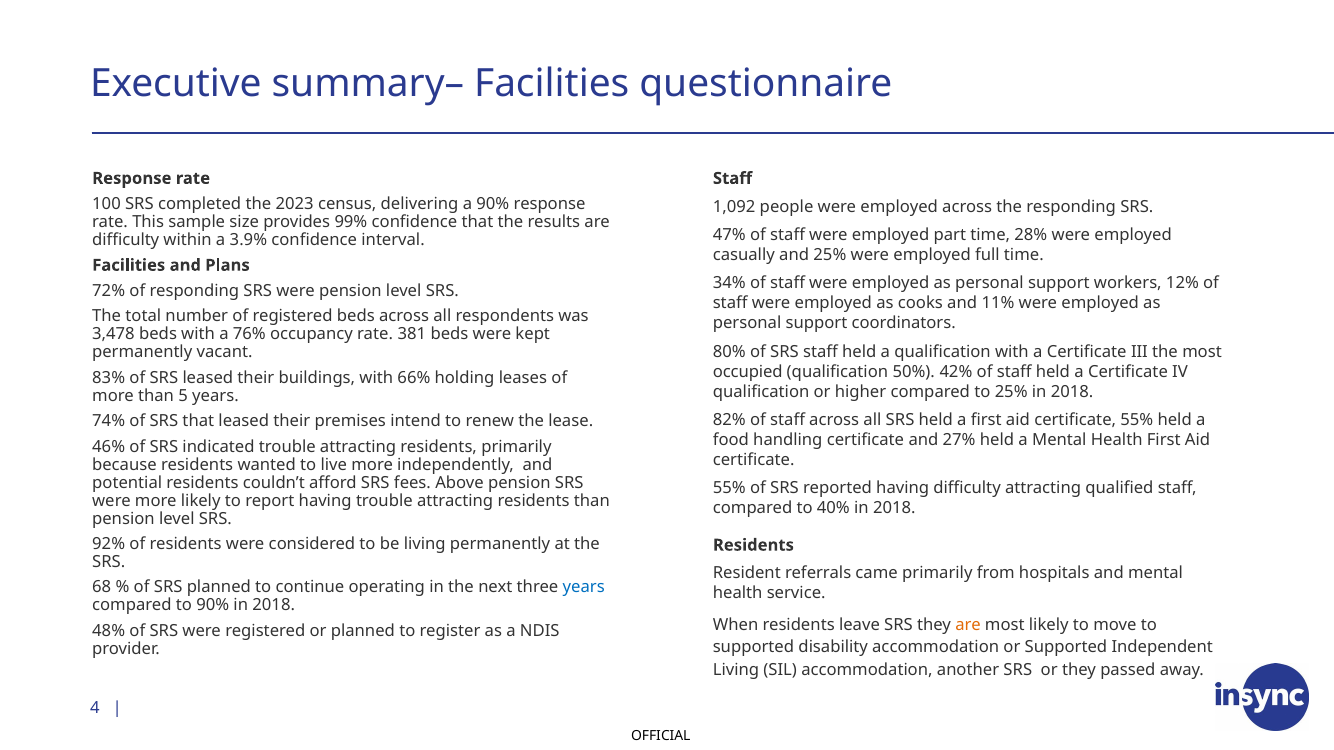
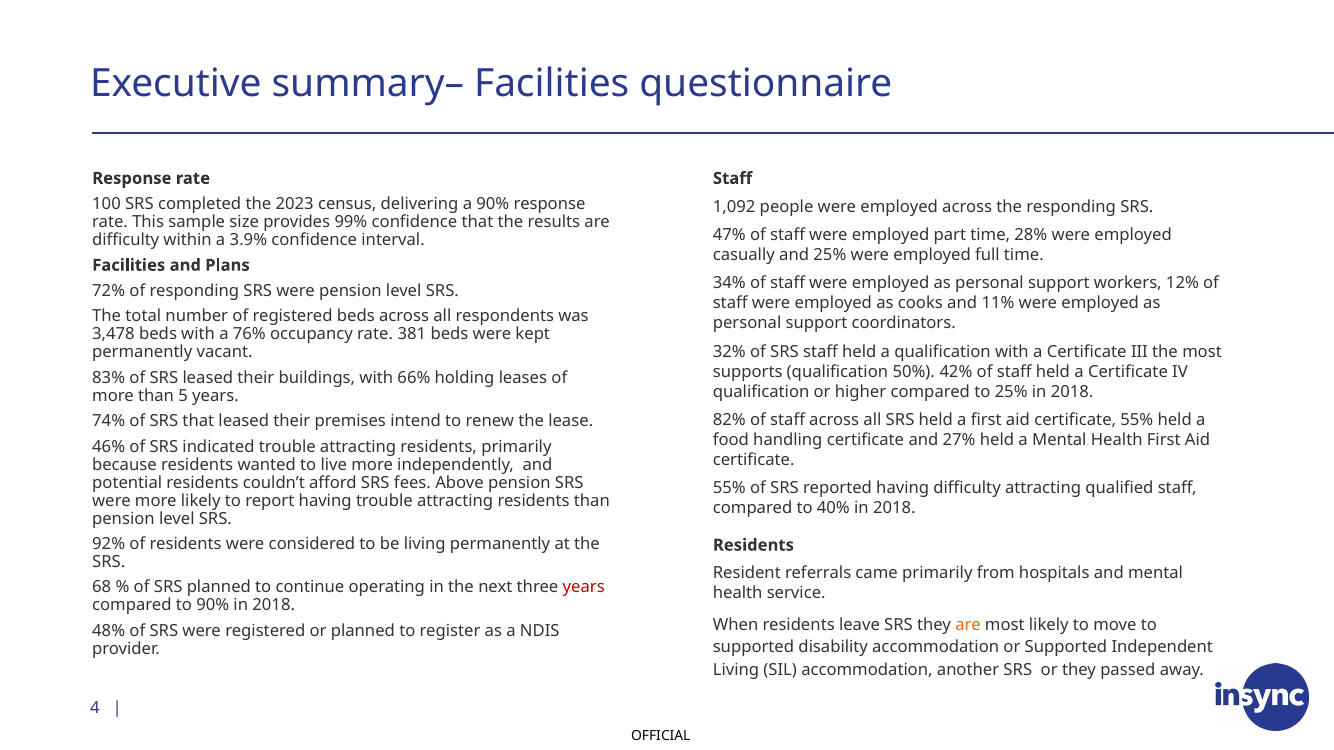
80%: 80% -> 32%
occupied: occupied -> supports
years at (584, 588) colour: blue -> red
